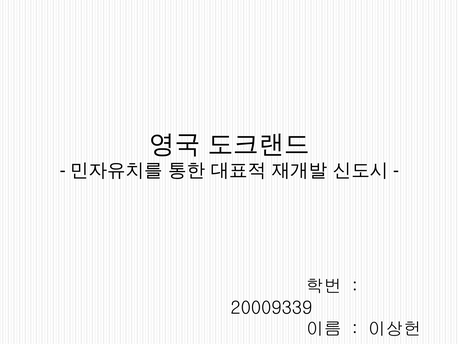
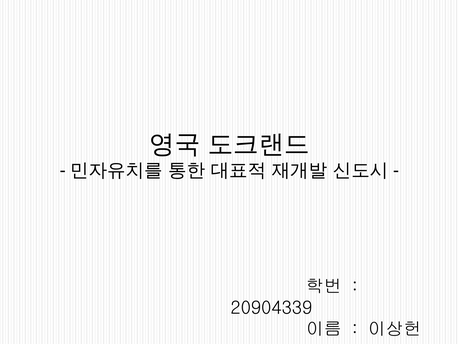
20009339: 20009339 -> 20904339
